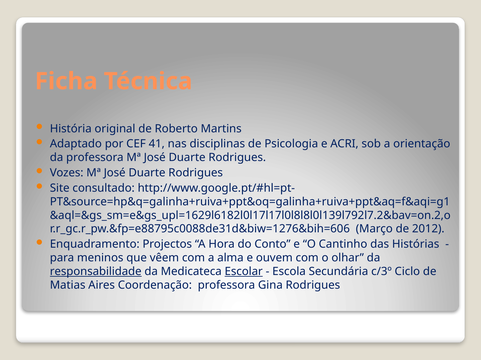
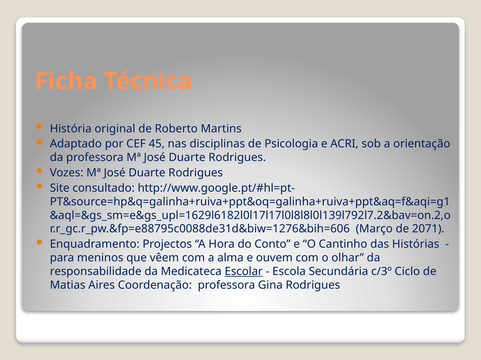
41: 41 -> 45
2012: 2012 -> 2071
responsabilidade underline: present -> none
